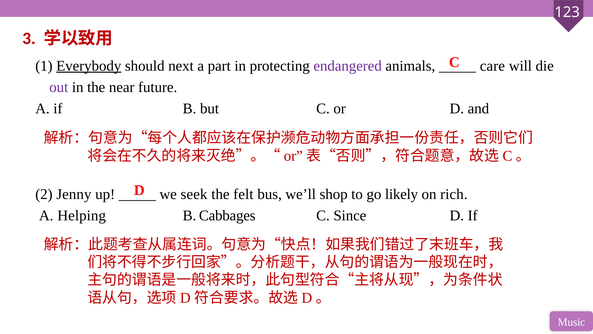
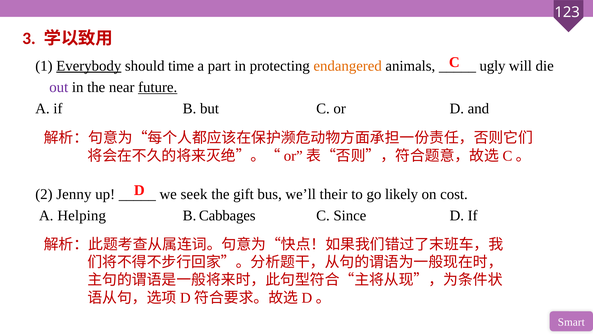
next: next -> time
endangered colour: purple -> orange
care: care -> ugly
future underline: none -> present
felt: felt -> gift
shop: shop -> their
rich: rich -> cost
Music: Music -> Smart
